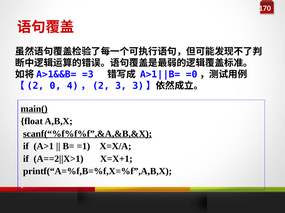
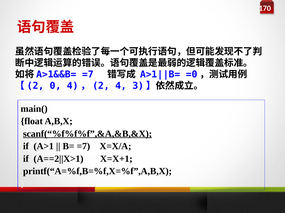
=3 at (88, 75): =3 -> =7
3: 3 -> 4
main( underline: present -> none
B= =1: =1 -> =7
